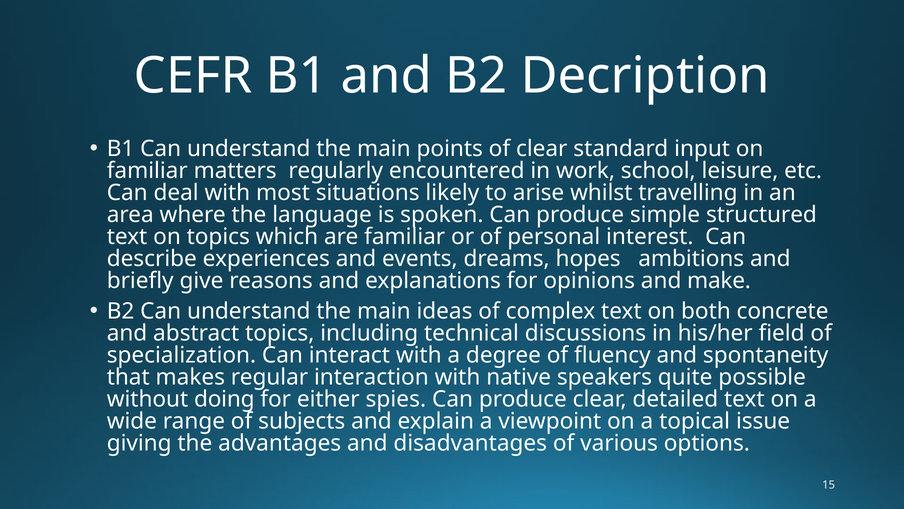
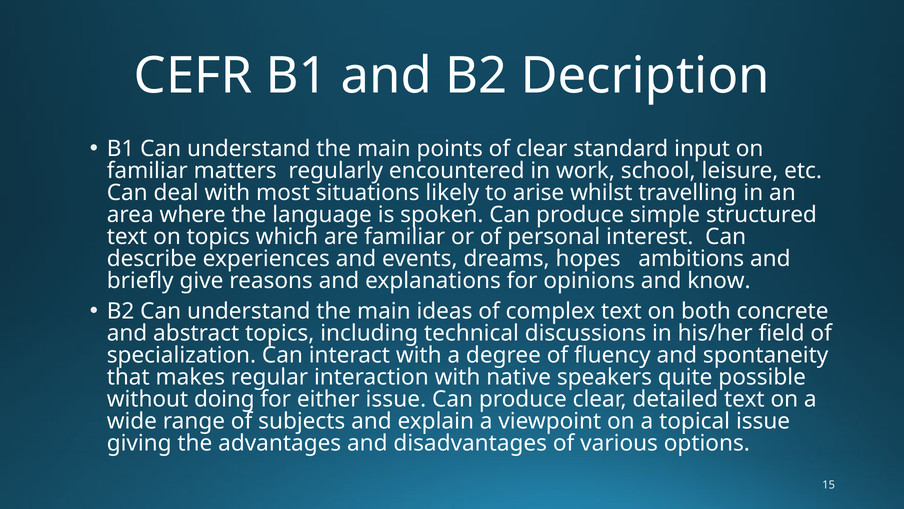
make: make -> know
either spies: spies -> issue
